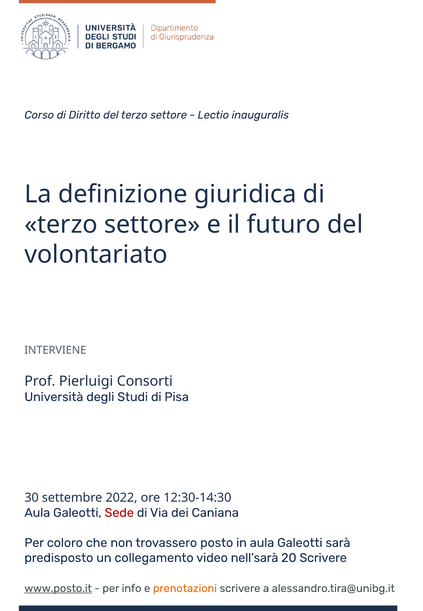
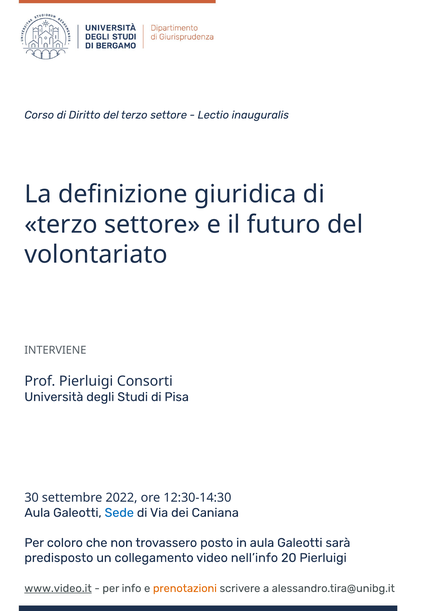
Sede colour: red -> blue
nell’sarà: nell’sarà -> nell’info
20 Scrivere: Scrivere -> Pierluigi
www.posto.it: www.posto.it -> www.video.it
